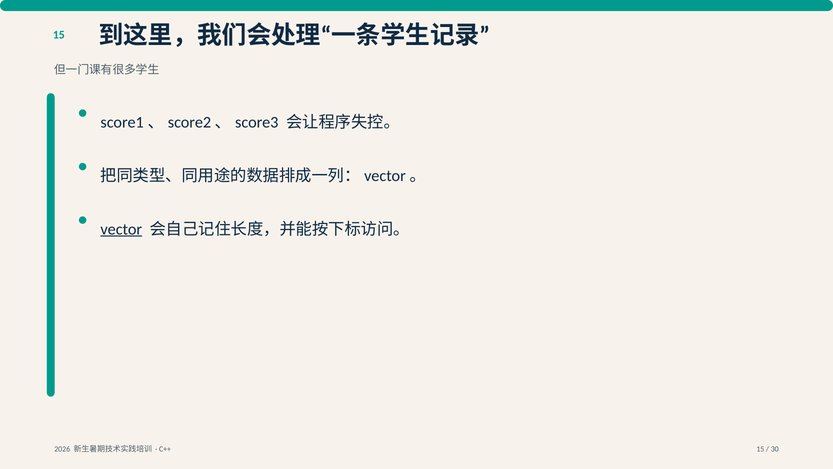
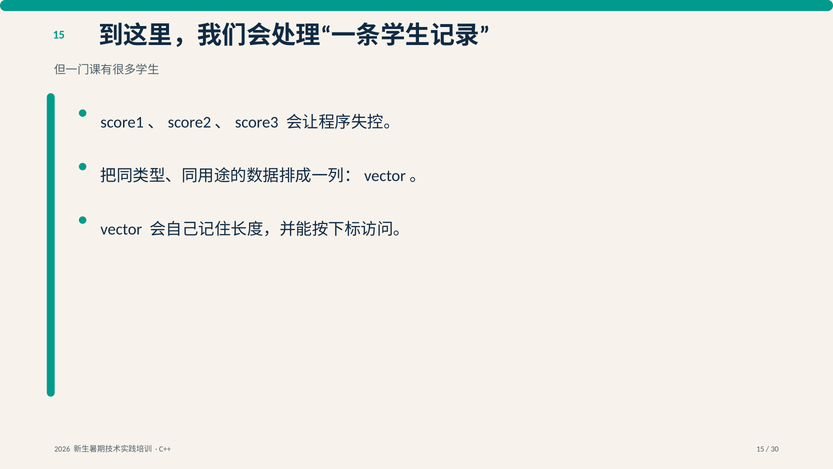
vector underline: present -> none
